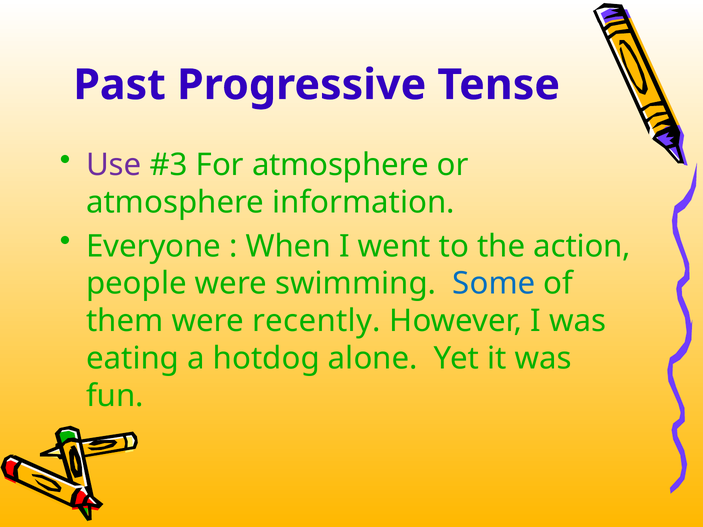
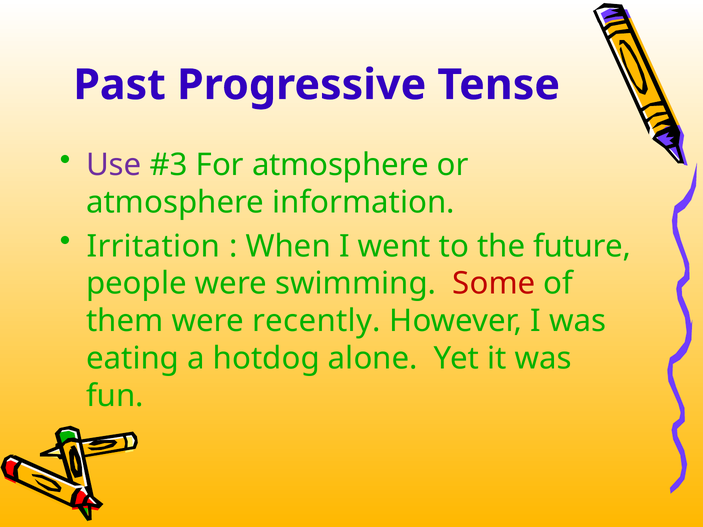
Everyone: Everyone -> Irritation
action: action -> future
Some colour: blue -> red
